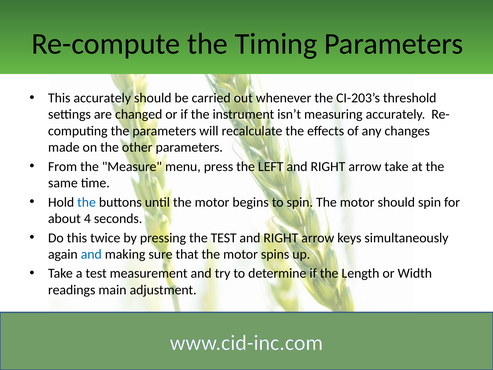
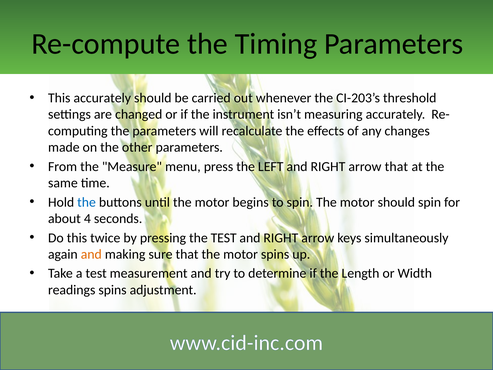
arrow take: take -> that
and at (91, 254) colour: blue -> orange
readings main: main -> spins
